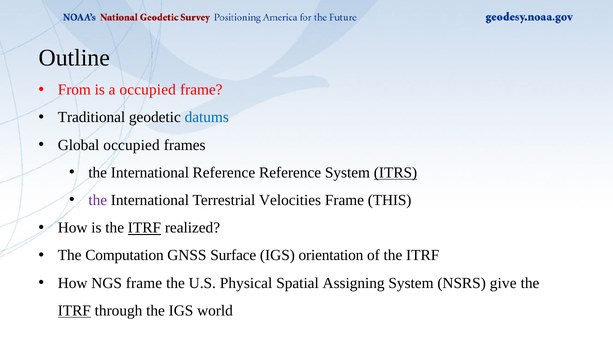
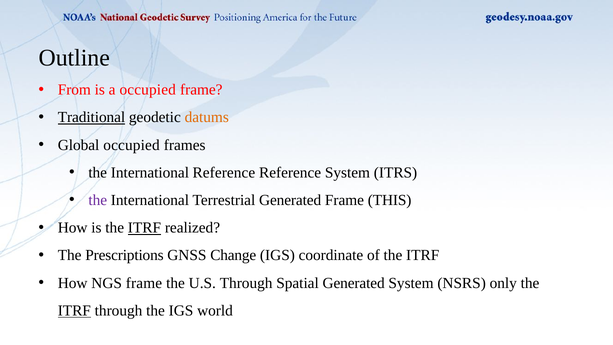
Traditional underline: none -> present
datums colour: blue -> orange
ITRS underline: present -> none
Terrestrial Velocities: Velocities -> Generated
Computation: Computation -> Prescriptions
Surface: Surface -> Change
orientation: orientation -> coordinate
U.S Physical: Physical -> Through
Spatial Assigning: Assigning -> Generated
give: give -> only
